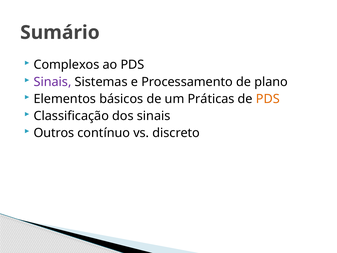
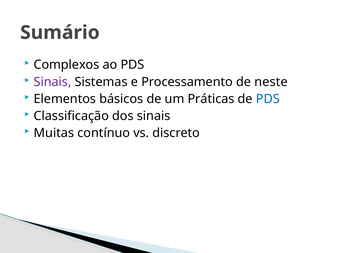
plano: plano -> neste
PDS at (268, 99) colour: orange -> blue
Outros: Outros -> Muitas
